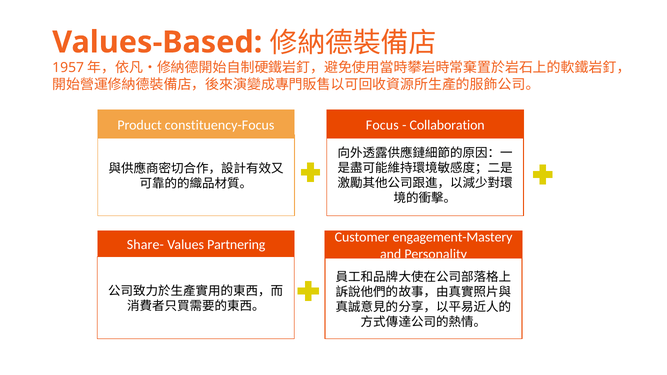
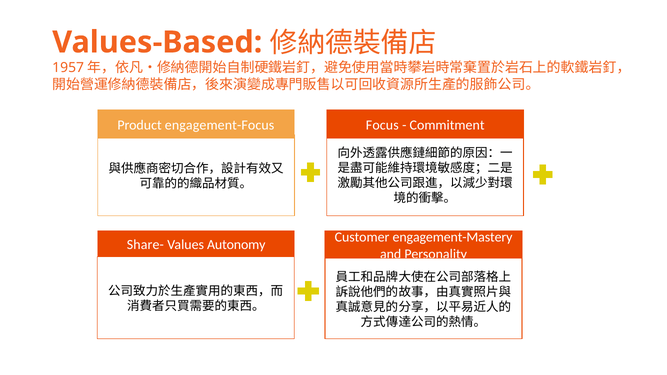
constituency-Focus: constituency-Focus -> engagement-Focus
Collaboration: Collaboration -> Commitment
Partnering: Partnering -> Autonomy
